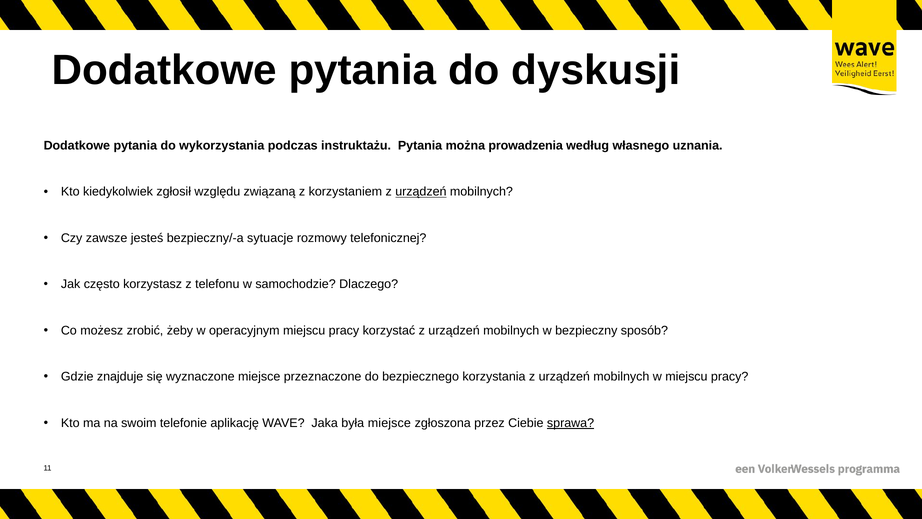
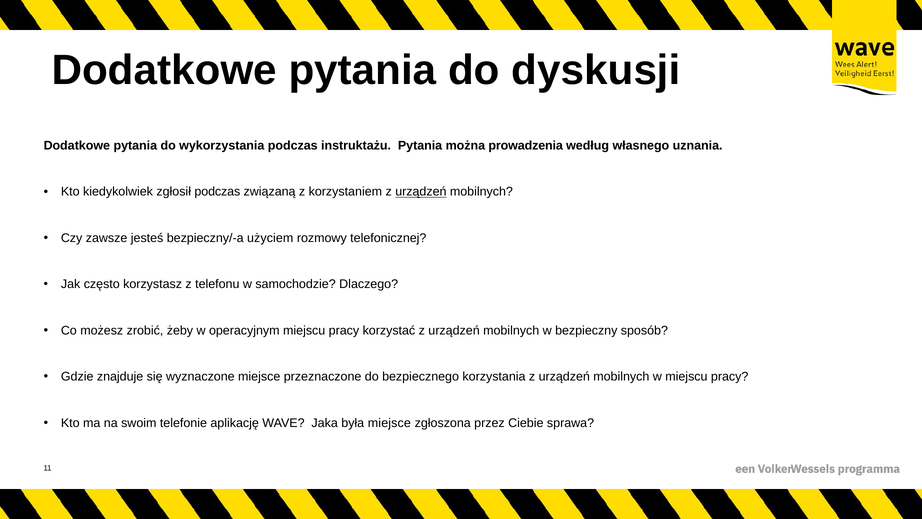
zgłosił względu: względu -> podczas
sytuacje: sytuacje -> użyciem
sprawa underline: present -> none
